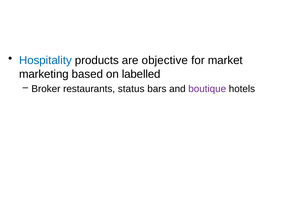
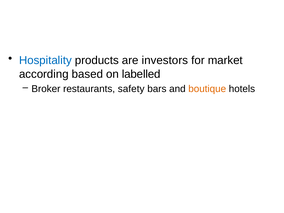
objective: objective -> investors
marketing: marketing -> according
status: status -> safety
boutique colour: purple -> orange
